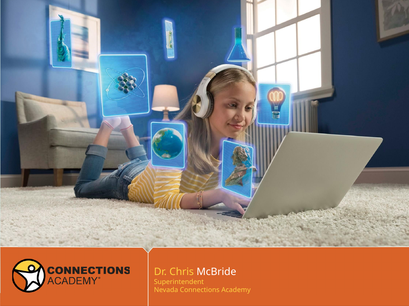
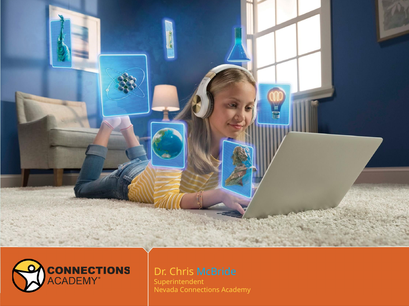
McBride colour: white -> light blue
